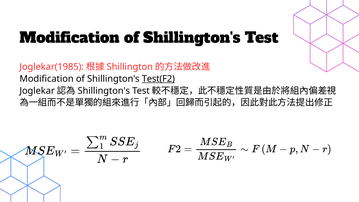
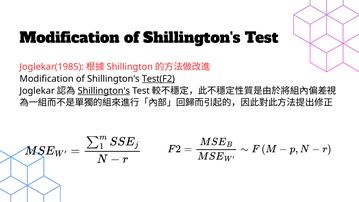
Shillington's at (104, 91) underline: none -> present
